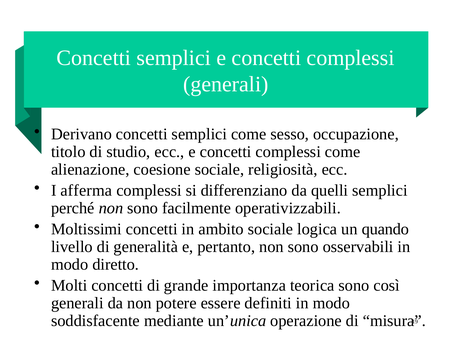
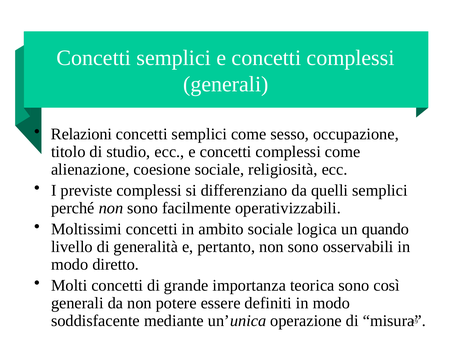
Derivano: Derivano -> Relazioni
afferma: afferma -> previste
